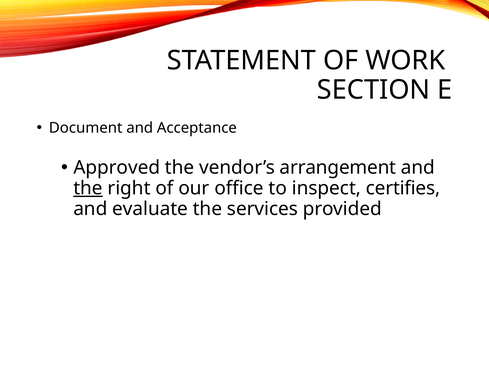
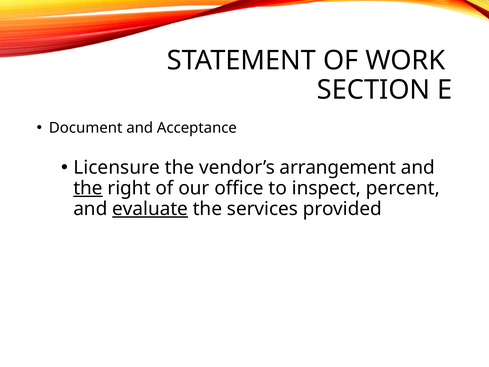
Approved: Approved -> Licensure
certifies: certifies -> percent
evaluate underline: none -> present
